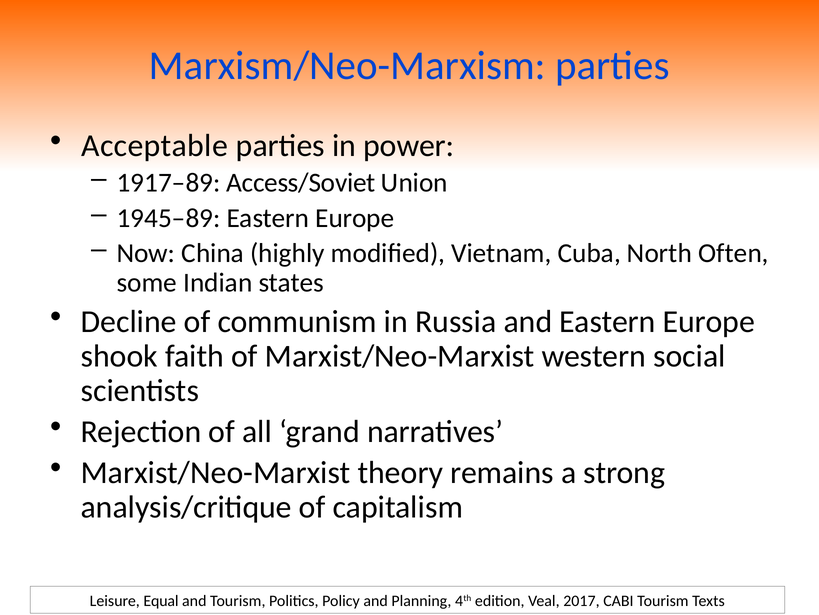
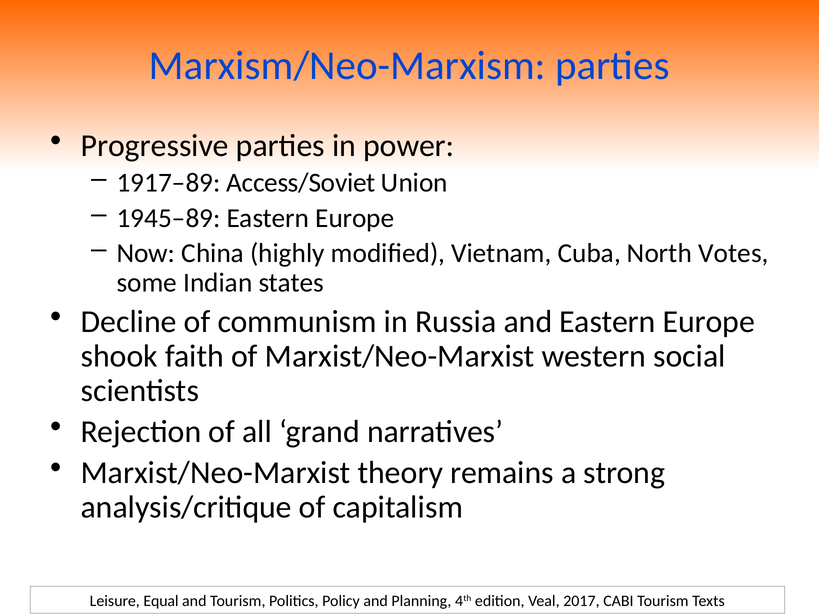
Acceptable: Acceptable -> Progressive
Often: Often -> Votes
